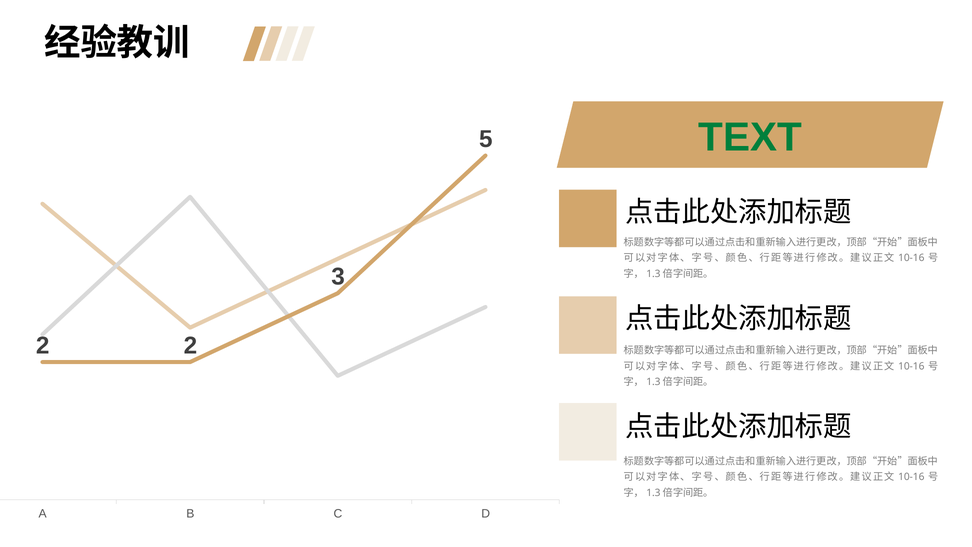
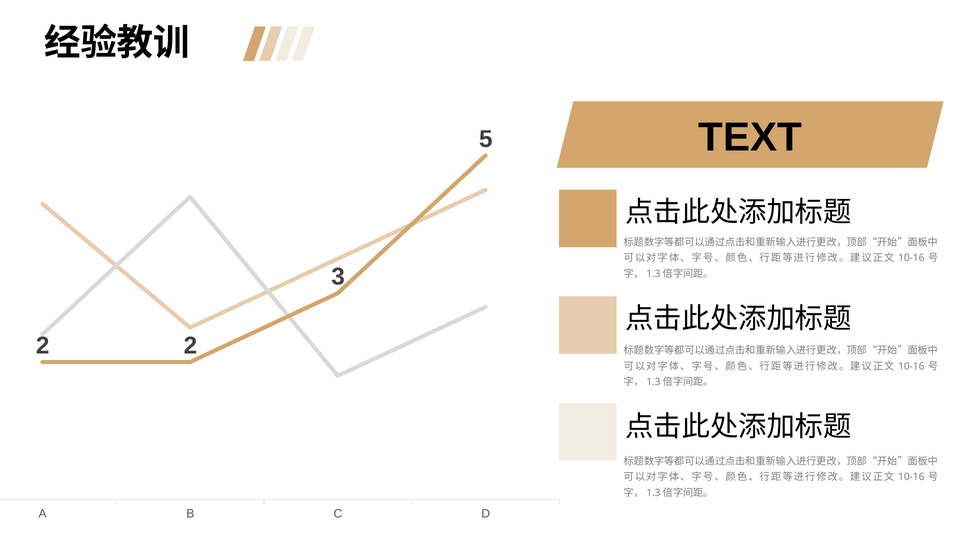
TEXT colour: green -> black
